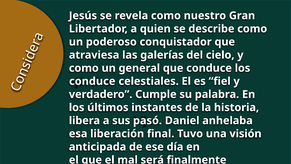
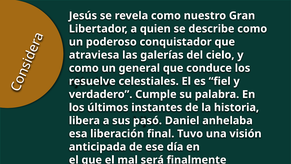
conduce at (92, 81): conduce -> resuelve
